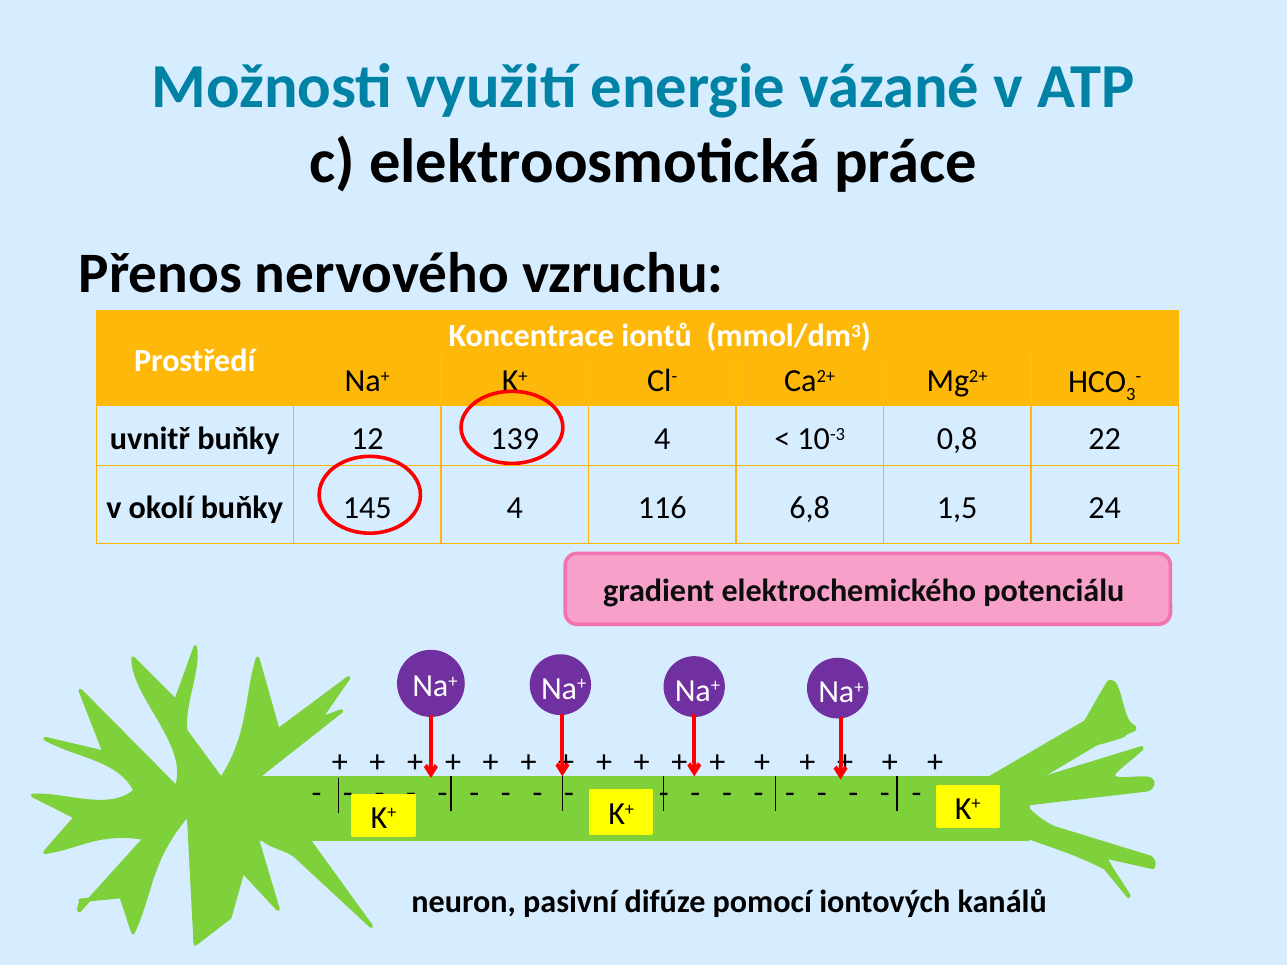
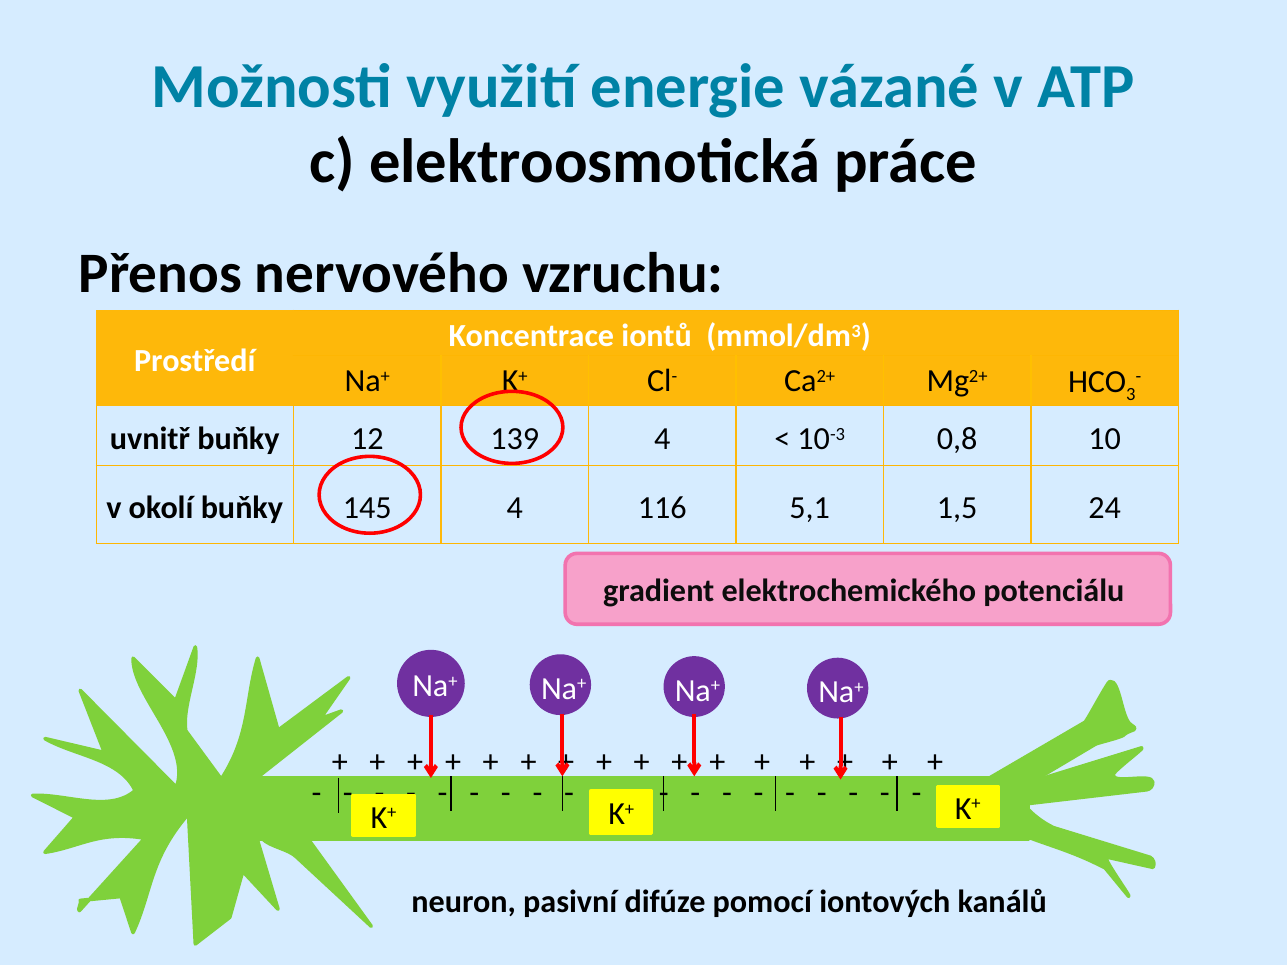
22: 22 -> 10
6,8: 6,8 -> 5,1
